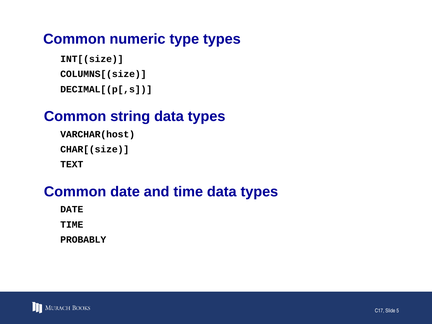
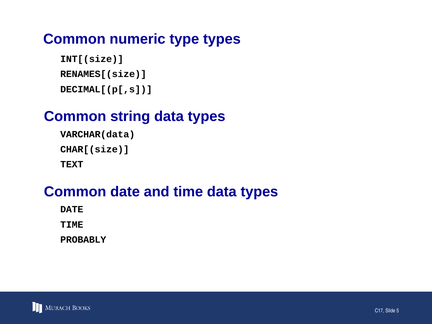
COLUMNS[(size: COLUMNS[(size -> RENAMES[(size
VARCHAR(host: VARCHAR(host -> VARCHAR(data
